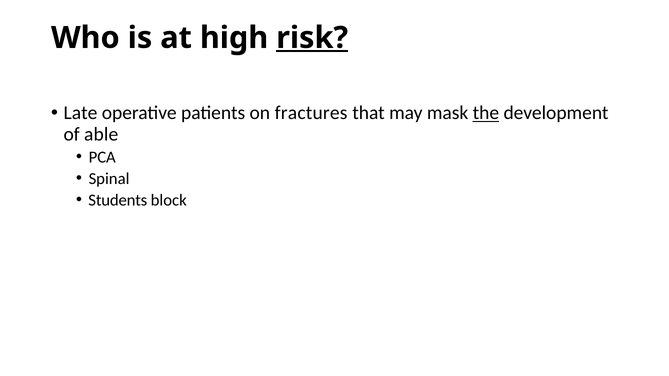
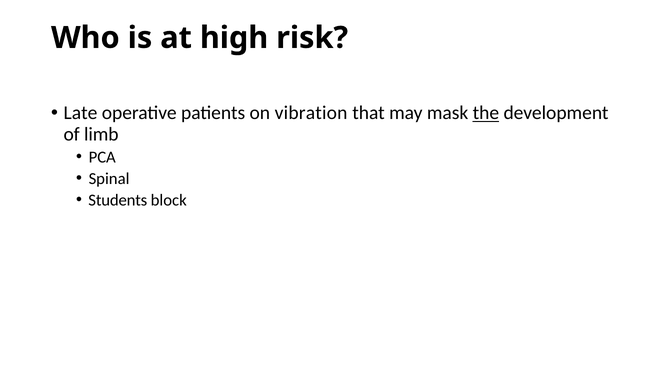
risk underline: present -> none
fractures: fractures -> vibration
able: able -> limb
